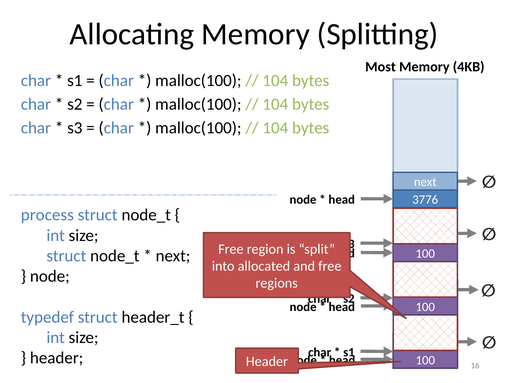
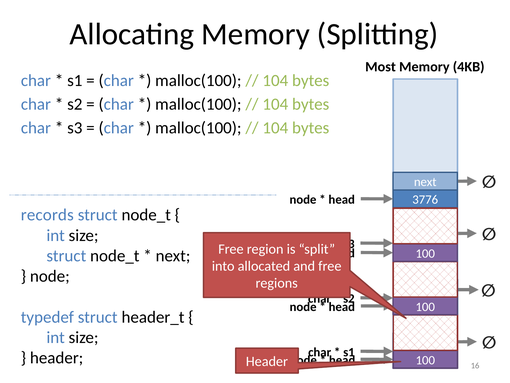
process: process -> records
